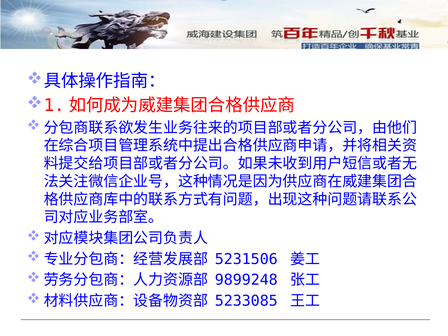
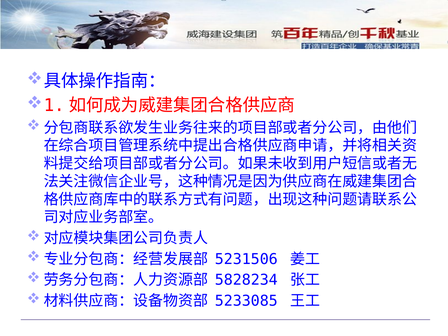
9899248: 9899248 -> 5828234
